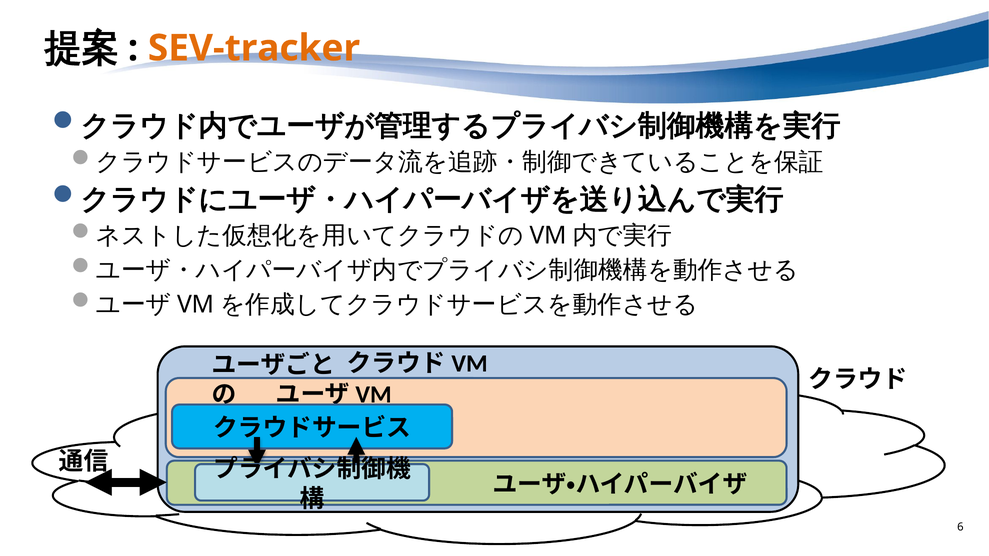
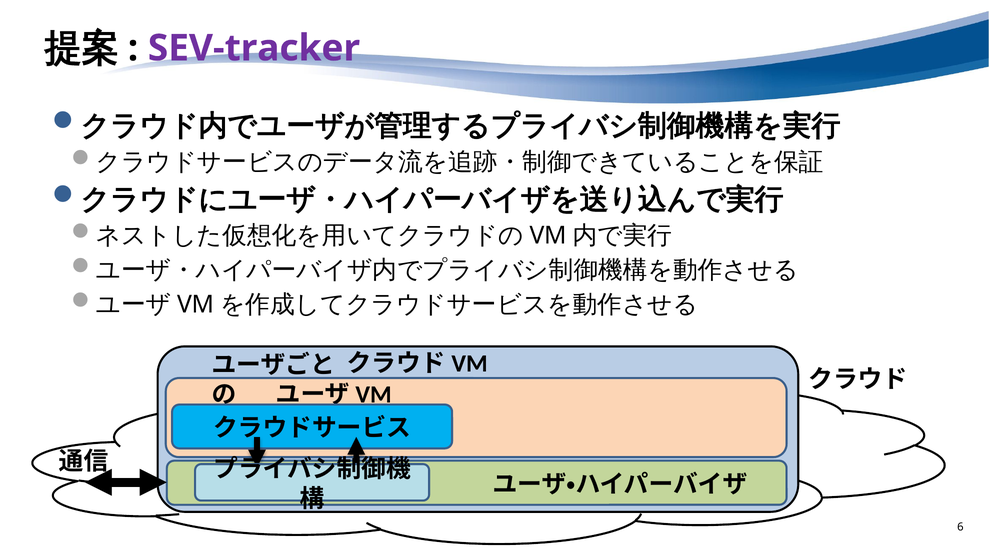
SEV-tracker colour: orange -> purple
